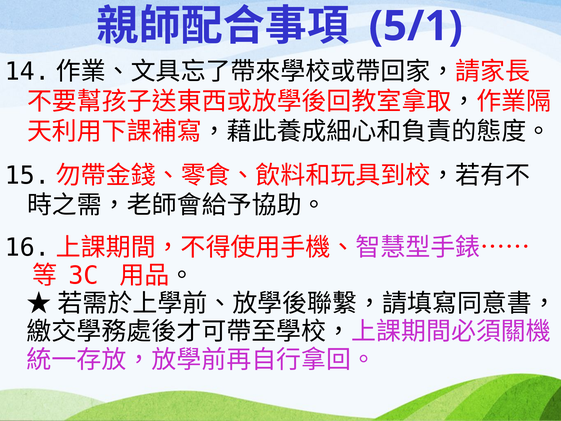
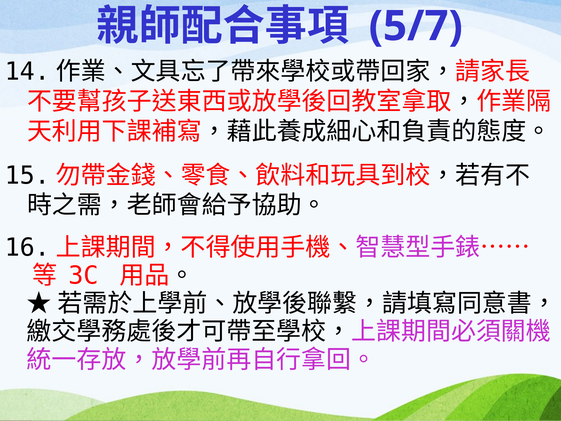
5/1: 5/1 -> 5/7
